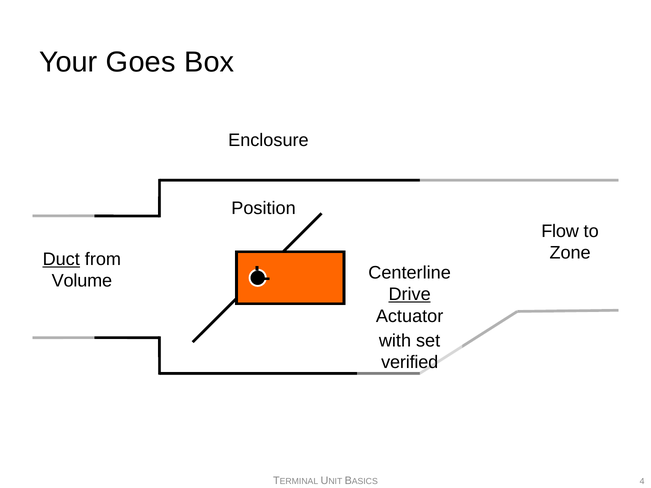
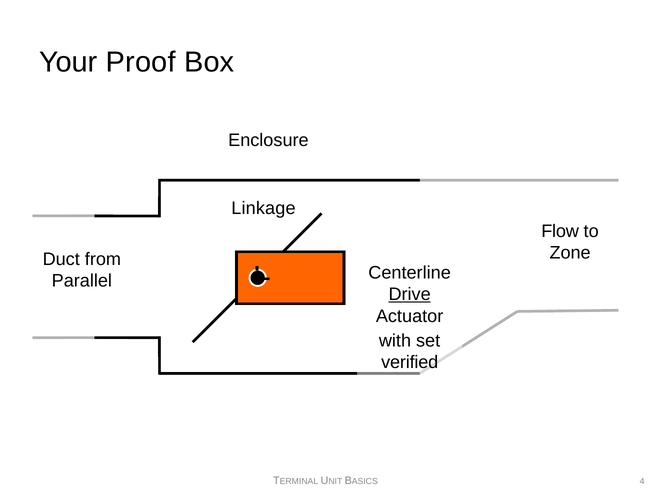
Goes: Goes -> Proof
Position: Position -> Linkage
Duct underline: present -> none
Volume: Volume -> Parallel
